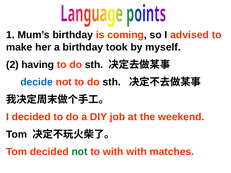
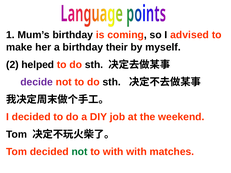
took: took -> their
having: having -> helped
decide colour: blue -> purple
